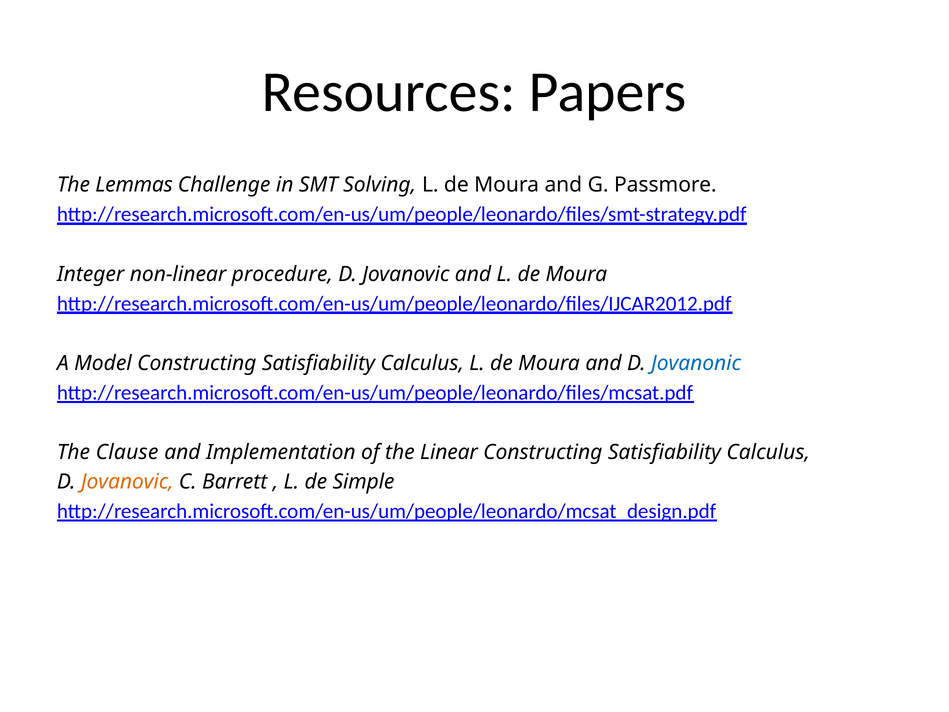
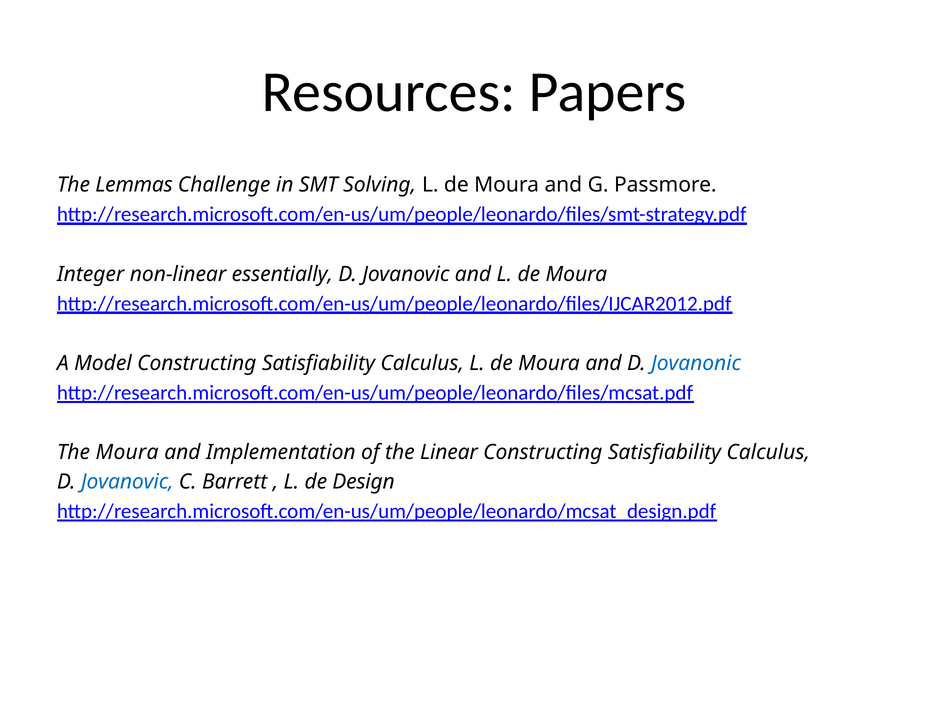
procedure: procedure -> essentially
The Clause: Clause -> Moura
Jovanovic at (127, 482) colour: orange -> blue
Simple: Simple -> Design
